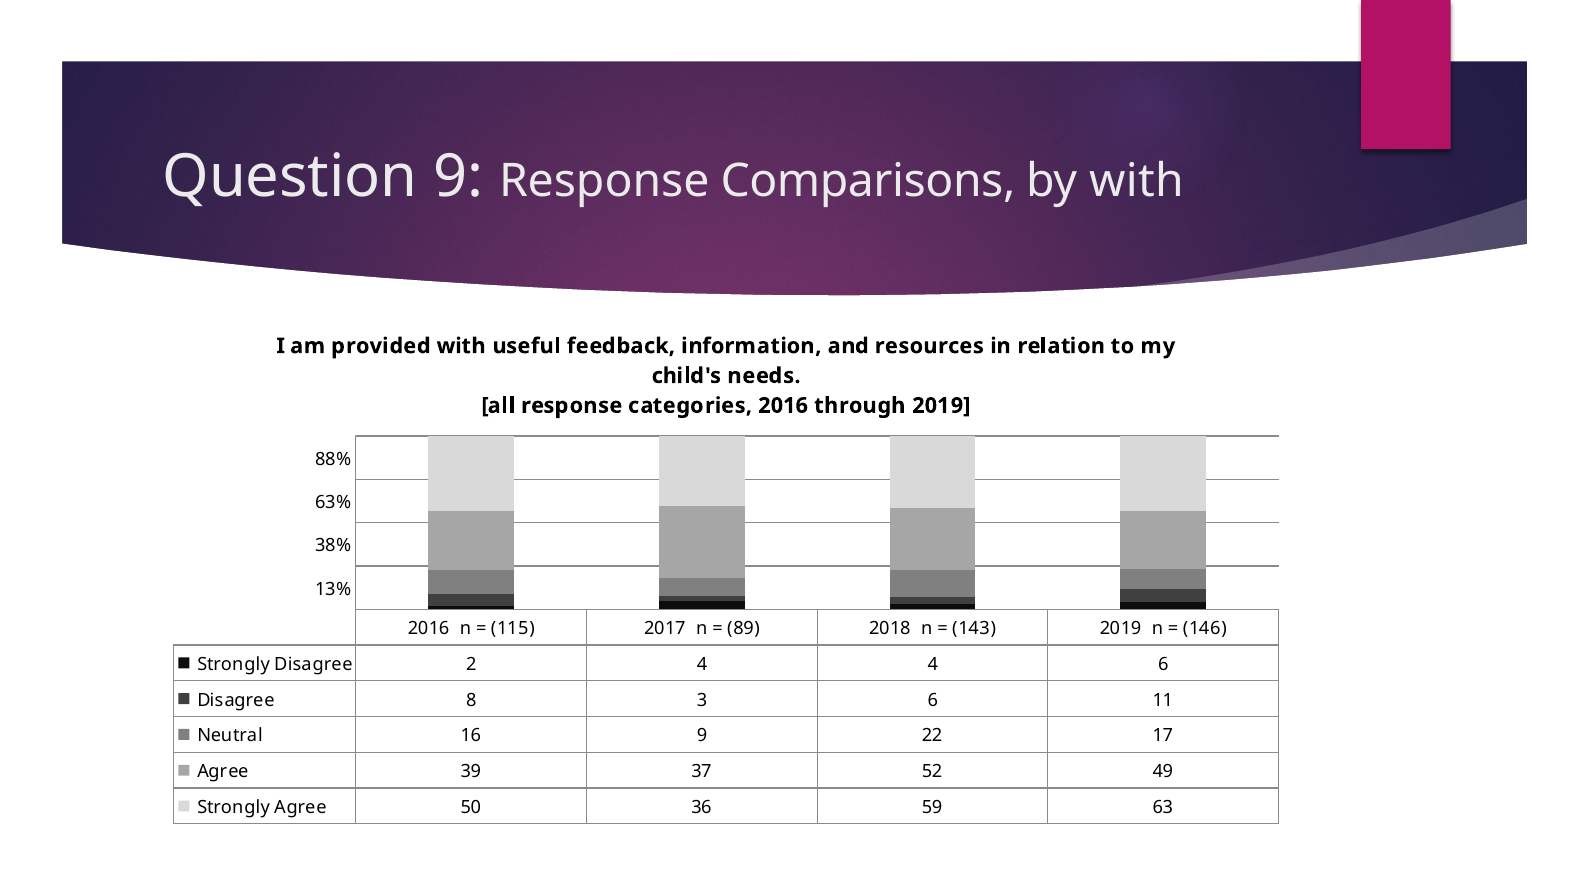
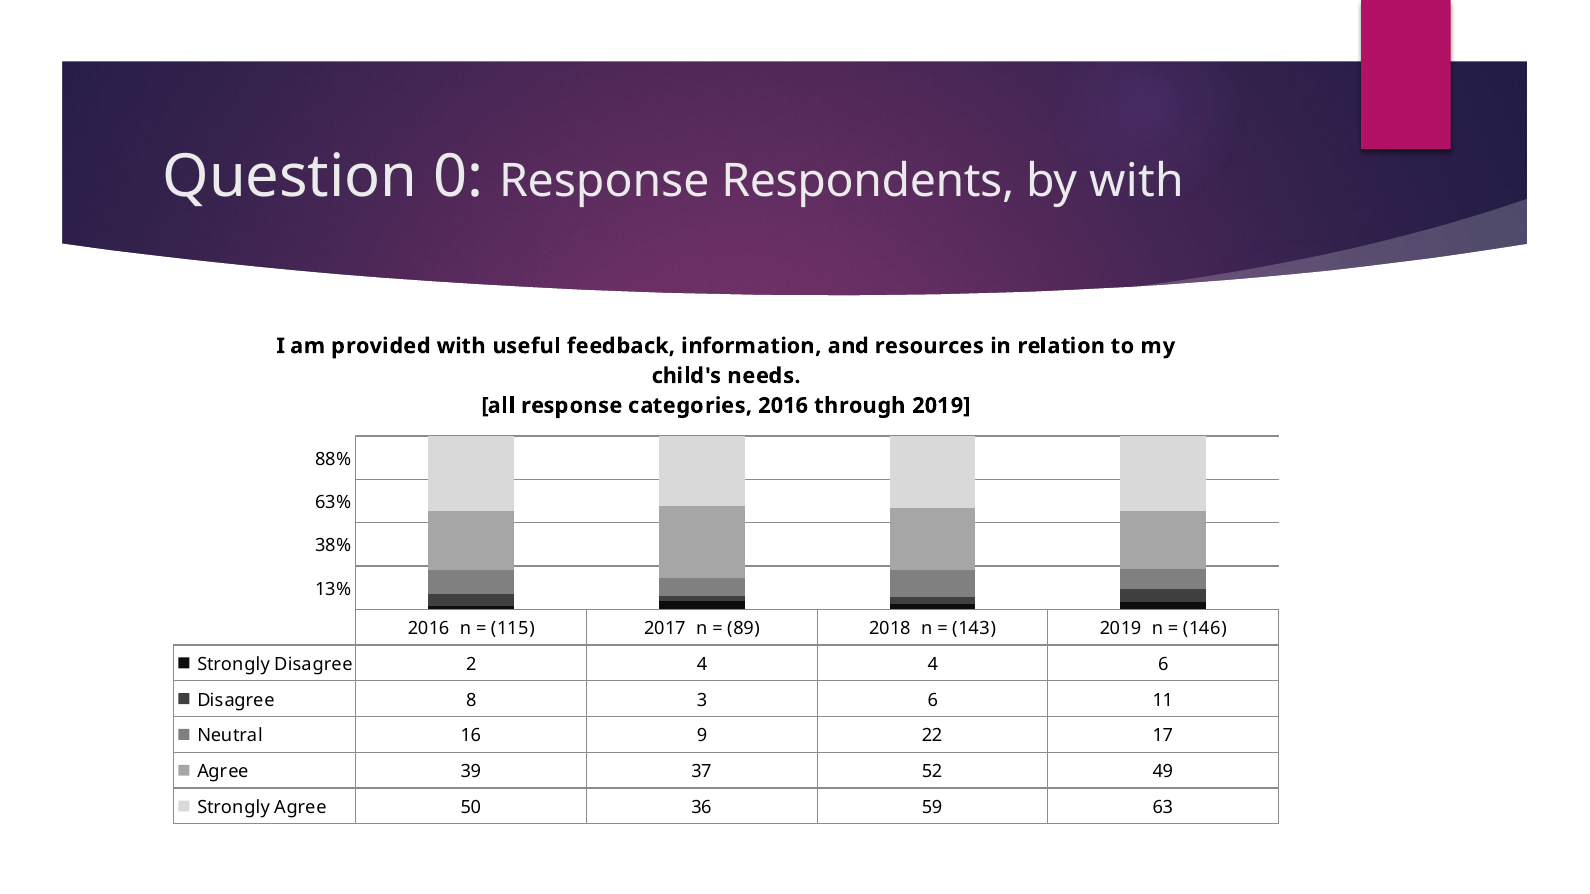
Question 9: 9 -> 0
Comparisons: Comparisons -> Respondents
